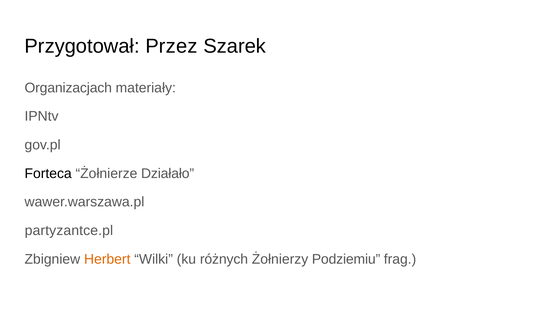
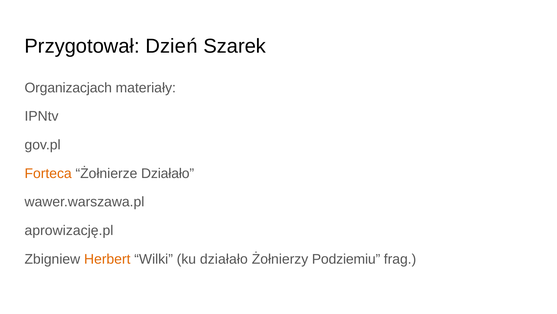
Przez: Przez -> Dzień
Forteca colour: black -> orange
partyzantce.pl: partyzantce.pl -> aprowizację.pl
ku różnych: różnych -> działało
